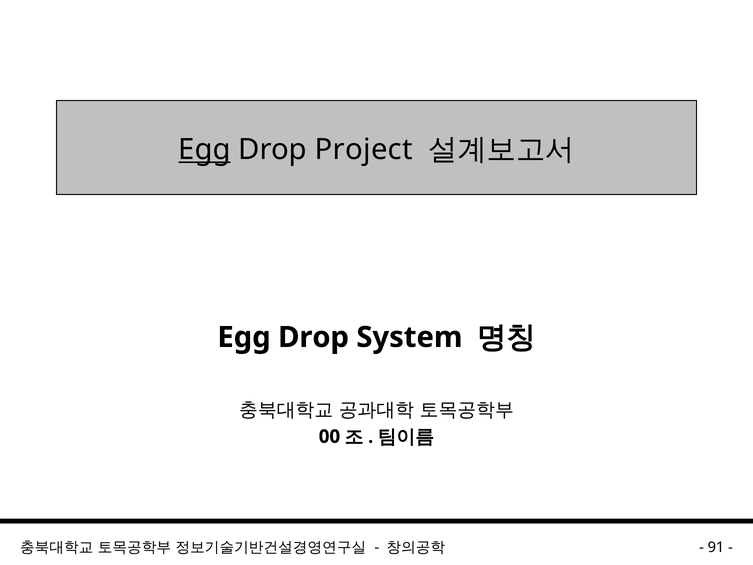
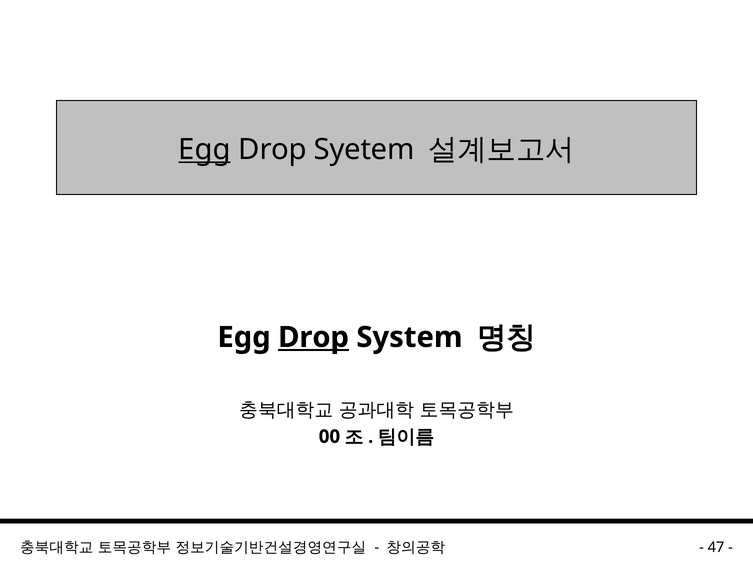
Project: Project -> Syetem
Drop at (314, 337) underline: none -> present
91: 91 -> 47
